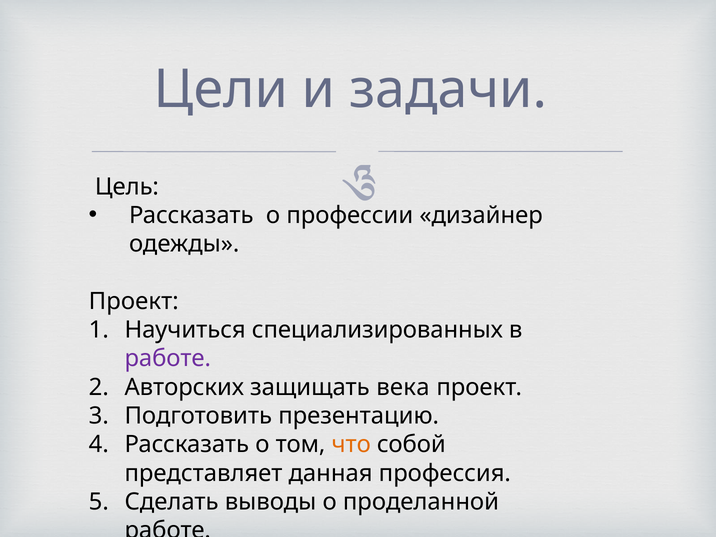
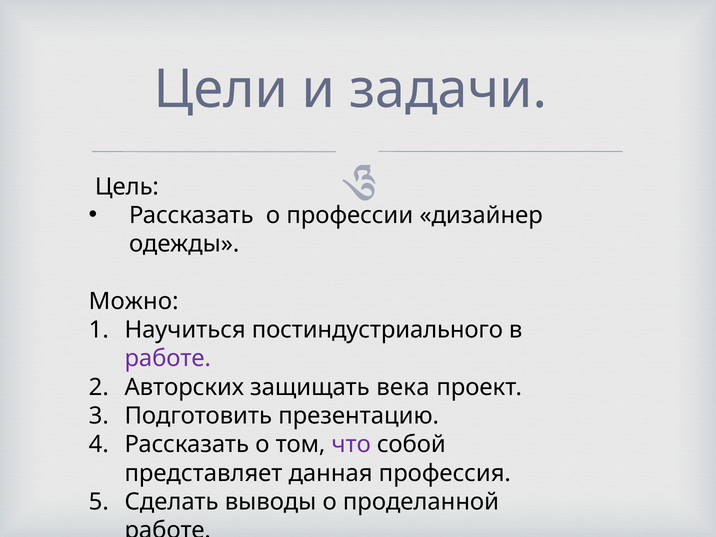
Проект at (134, 301): Проект -> Можно
специализированных: специализированных -> постиндустриального
что colour: orange -> purple
